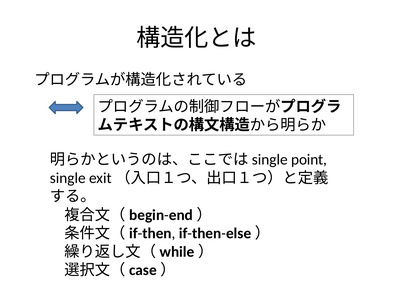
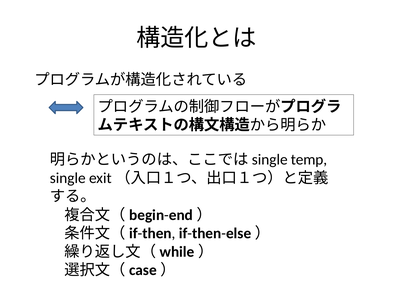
point: point -> temp
